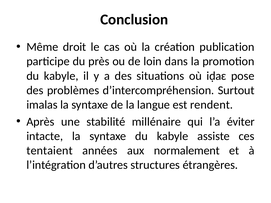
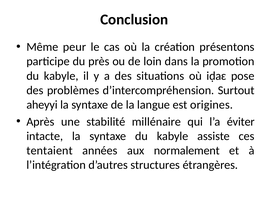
droit: droit -> peur
publication: publication -> présentons
imalas: imalas -> aheyyi
rendent: rendent -> origines
